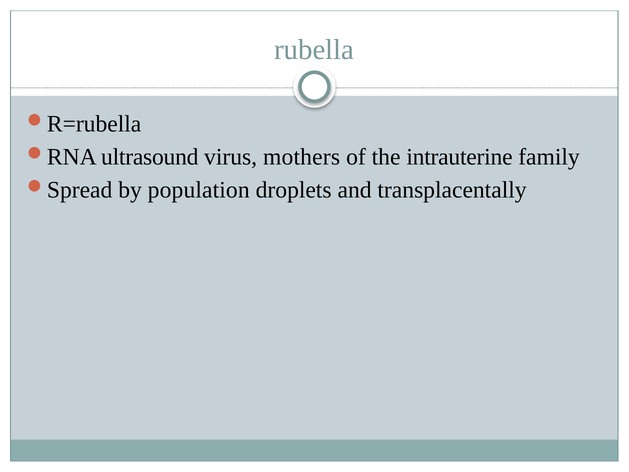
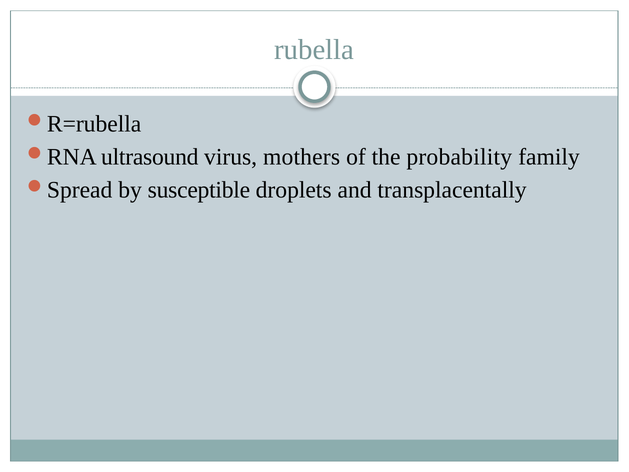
intrauterine: intrauterine -> probability
population: population -> susceptible
